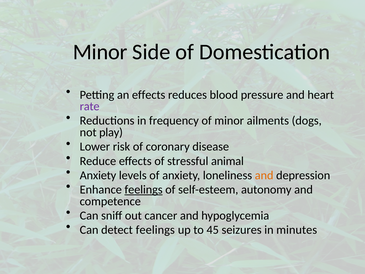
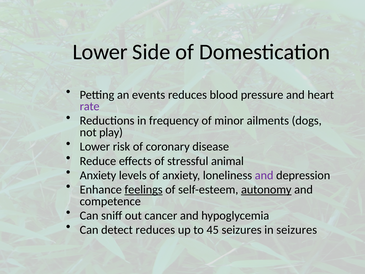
Minor at (100, 52): Minor -> Lower
an effects: effects -> events
and at (264, 175) colour: orange -> purple
autonomy underline: none -> present
detect feelings: feelings -> reduces
in minutes: minutes -> seizures
